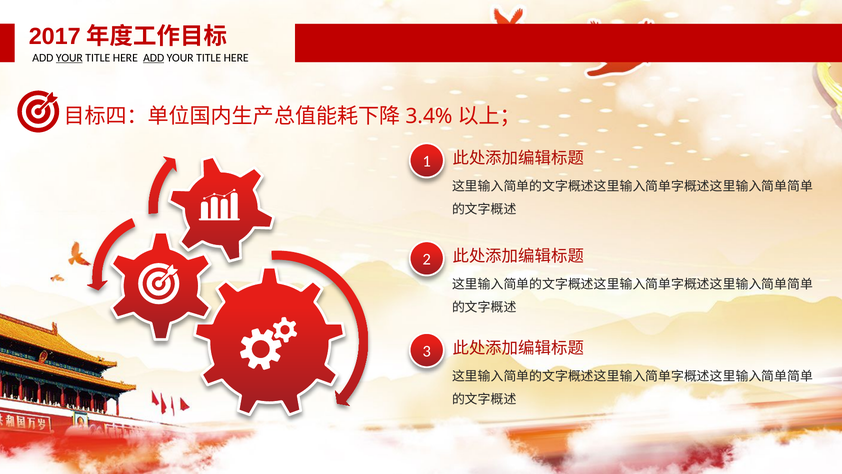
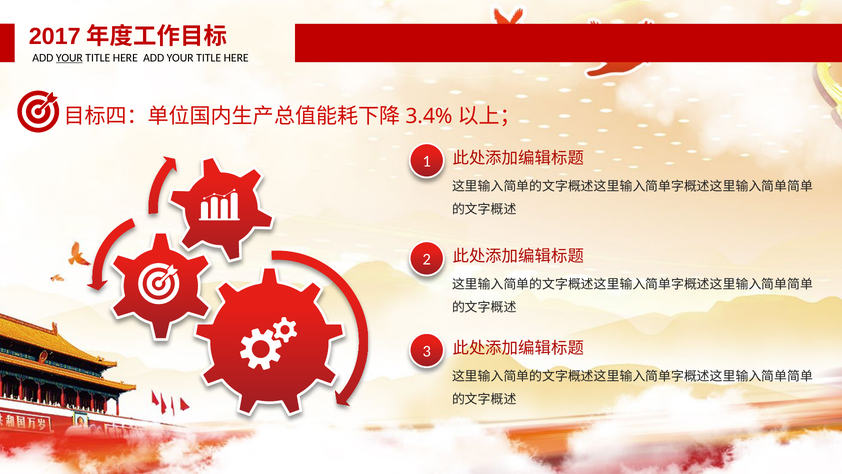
ADD at (154, 58) underline: present -> none
